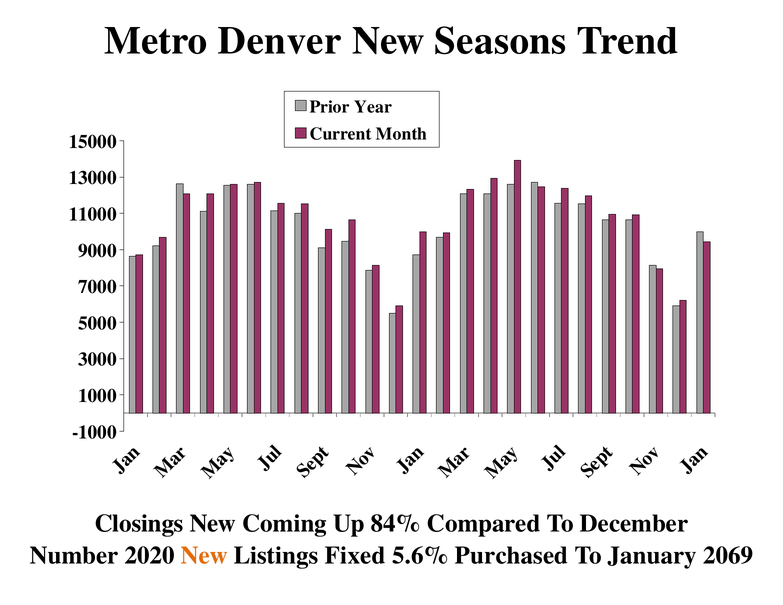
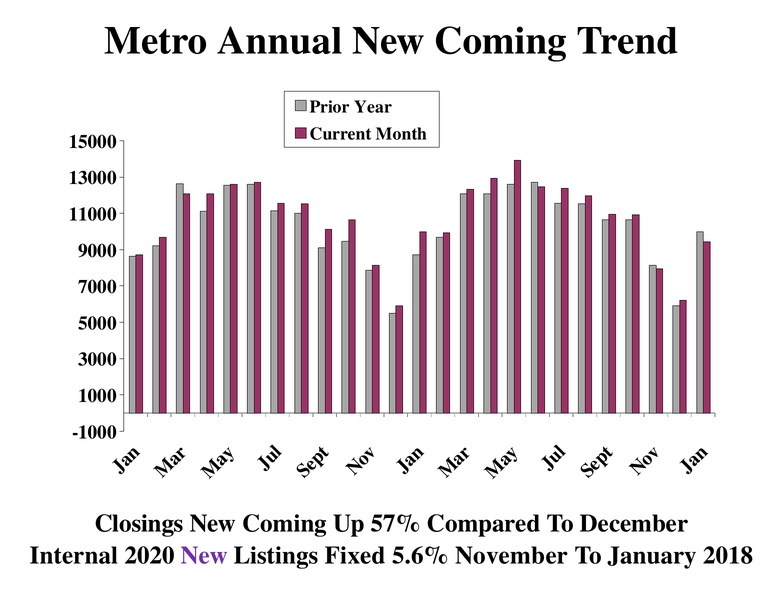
Denver: Denver -> Annual
Seasons at (501, 41): Seasons -> Coming
84%: 84% -> 57%
Number: Number -> Internal
New at (204, 556) colour: orange -> purple
Purchased: Purchased -> November
2069: 2069 -> 2018
